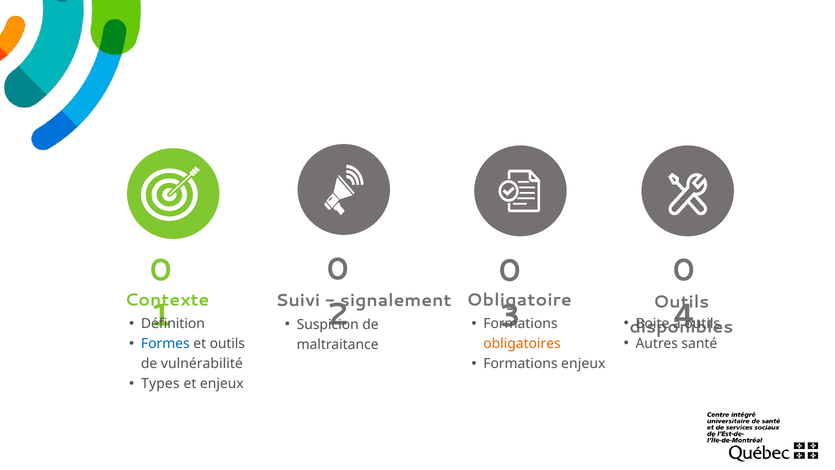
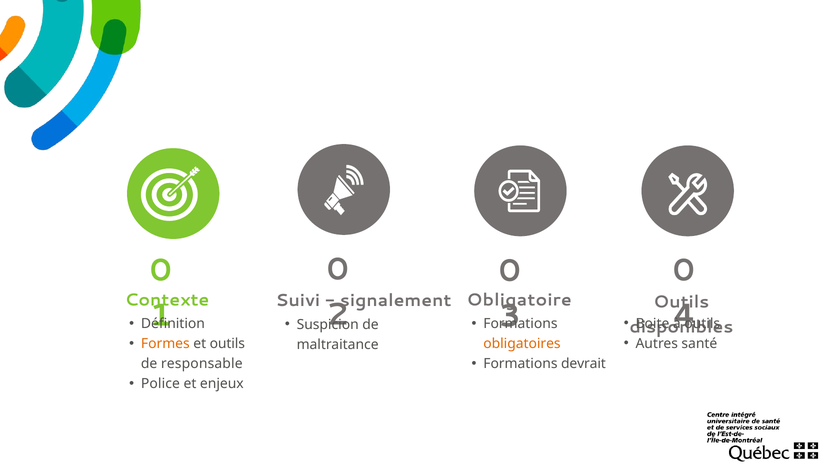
Formes colour: blue -> orange
Formations enjeux: enjeux -> devrait
vulnérabilité: vulnérabilité -> responsable
Types: Types -> Police
